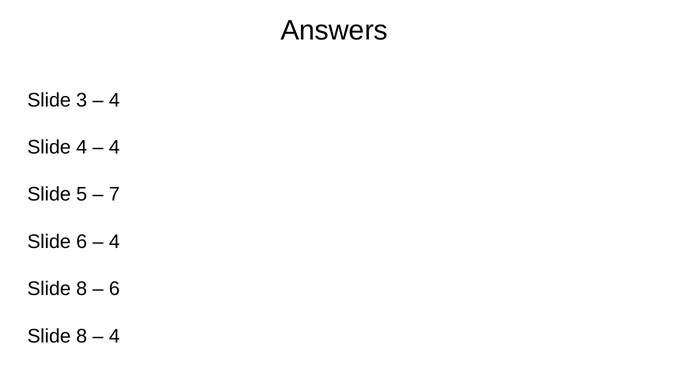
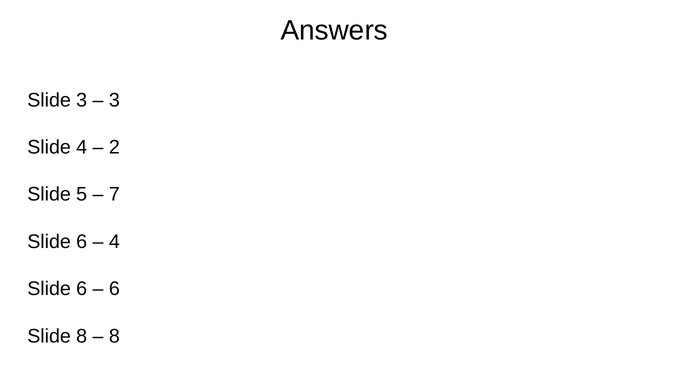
4 at (114, 100): 4 -> 3
4 at (114, 147): 4 -> 2
8 at (82, 289): 8 -> 6
4 at (114, 336): 4 -> 8
